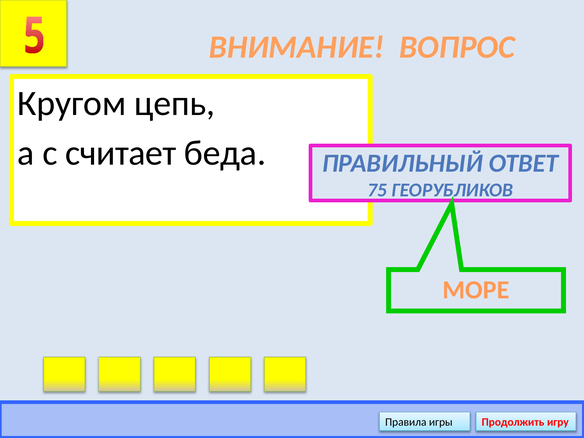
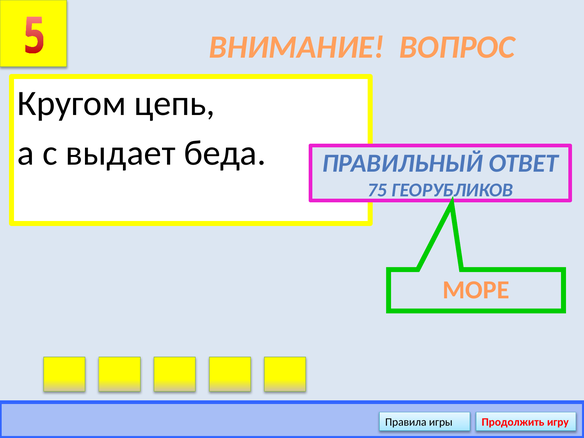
считает: считает -> выдает
